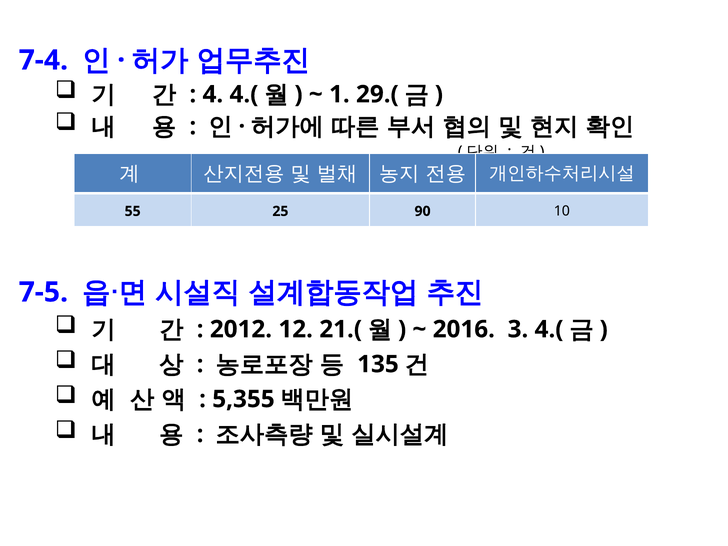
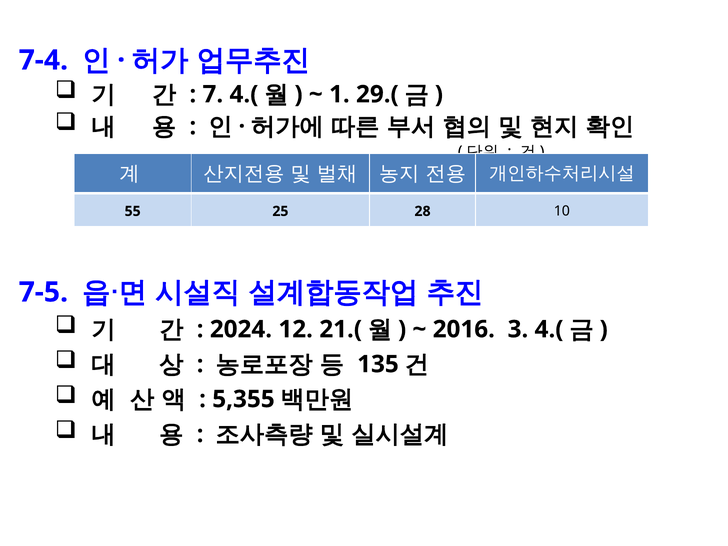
4: 4 -> 7
90: 90 -> 28
2012: 2012 -> 2024
